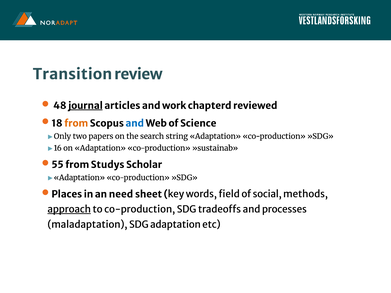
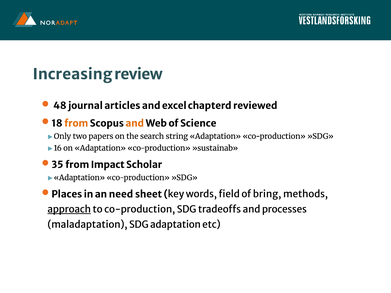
Transition: Transition -> Increasing
journal underline: present -> none
work: work -> excel
and at (135, 123) colour: blue -> orange
55: 55 -> 35
Studys: Studys -> Impact
social: social -> bring
